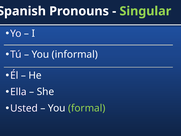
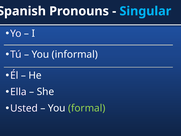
Singular colour: light green -> light blue
